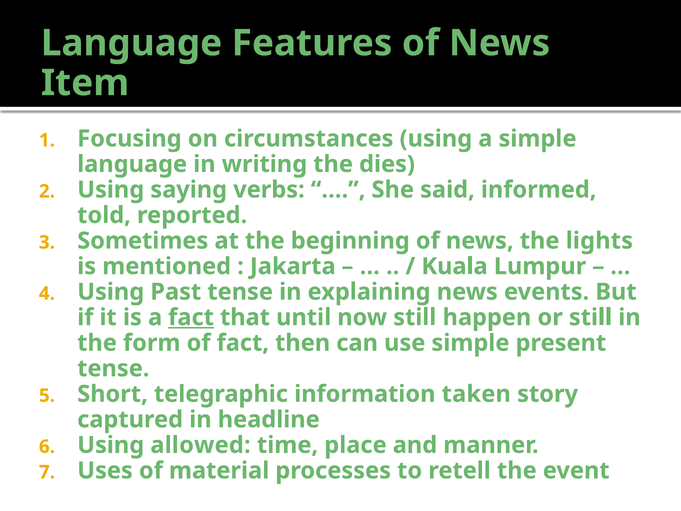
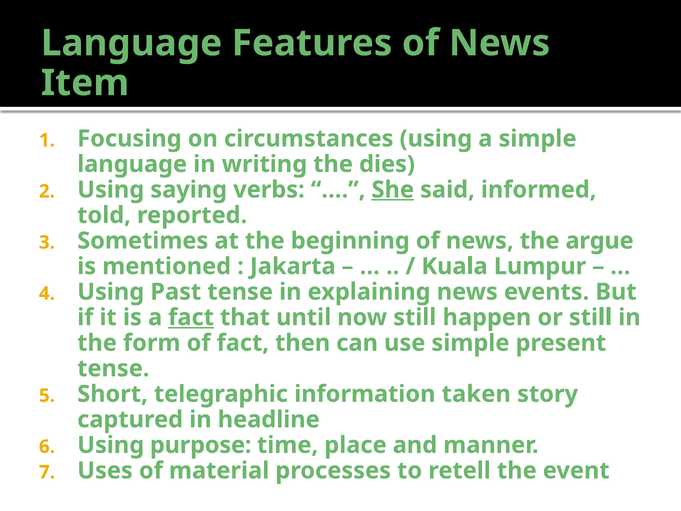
She underline: none -> present
lights: lights -> argue
allowed: allowed -> purpose
